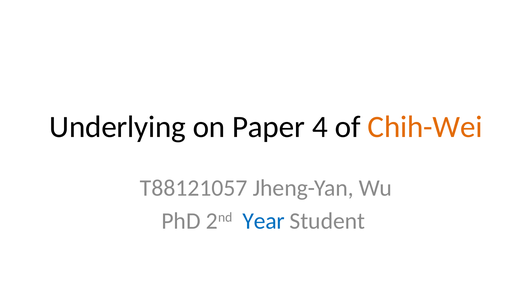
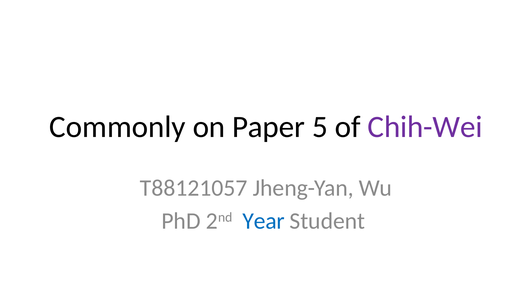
Underlying: Underlying -> Commonly
4: 4 -> 5
Chih-Wei colour: orange -> purple
